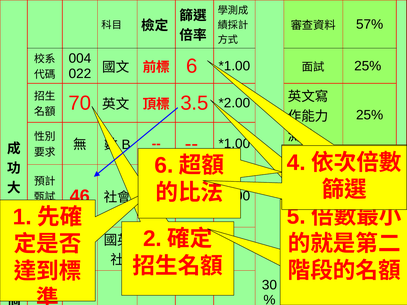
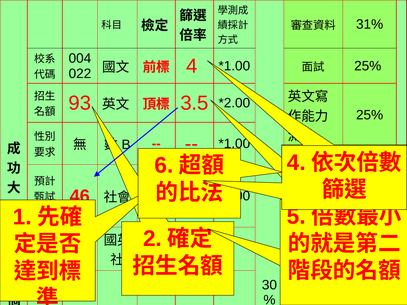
57%: 57% -> 31%
6 at (192, 66): 6 -> 4
70: 70 -> 93
